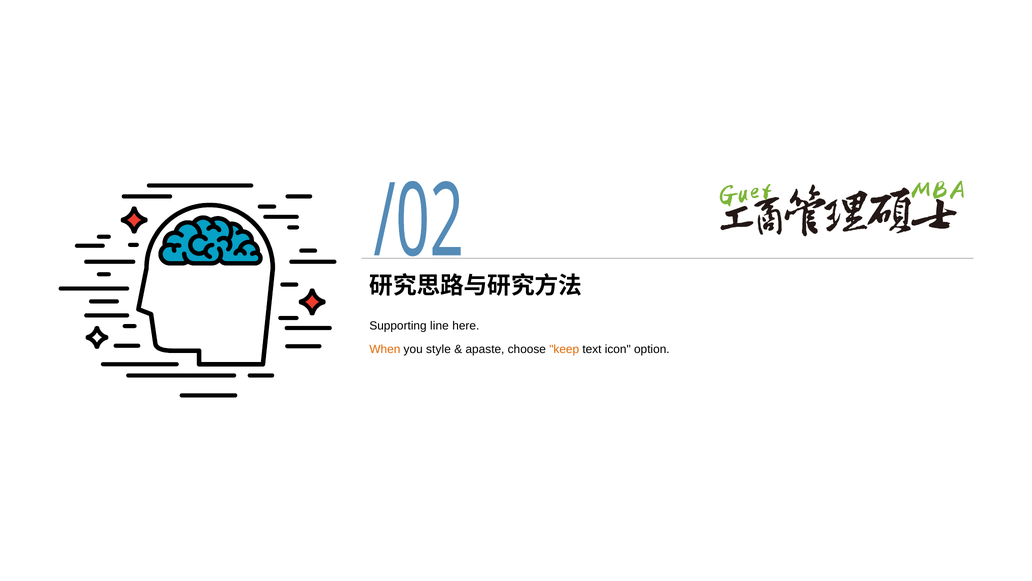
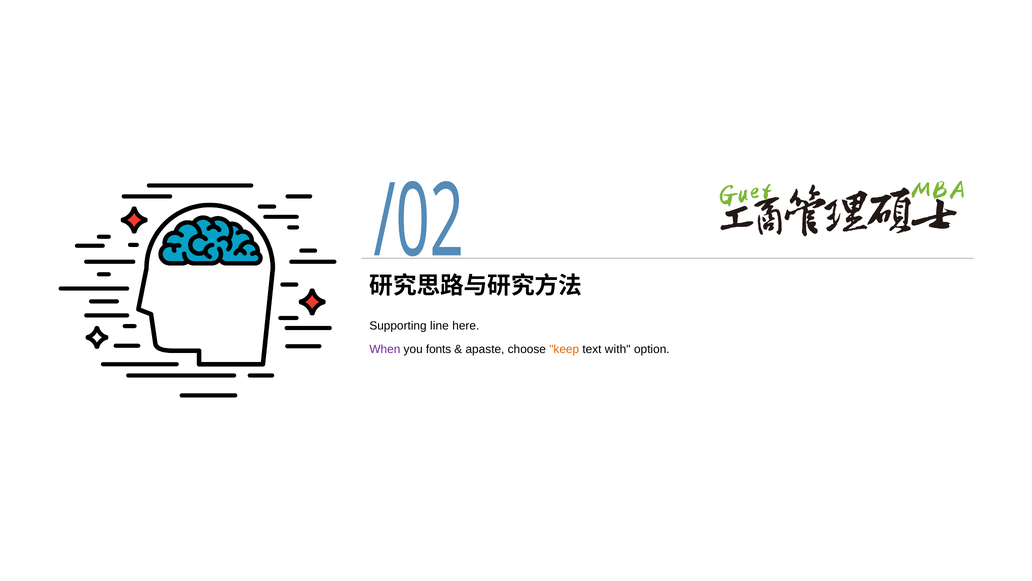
When colour: orange -> purple
style: style -> fonts
icon: icon -> with
